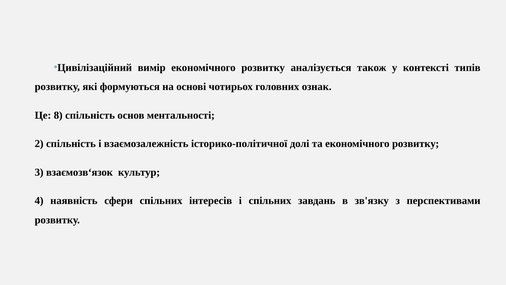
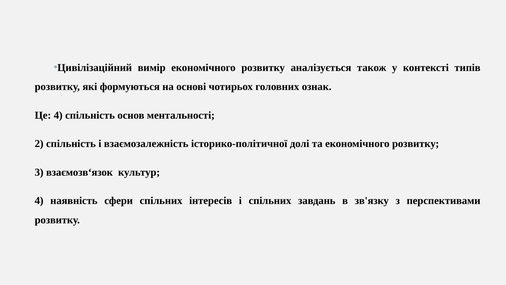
Це 8: 8 -> 4
